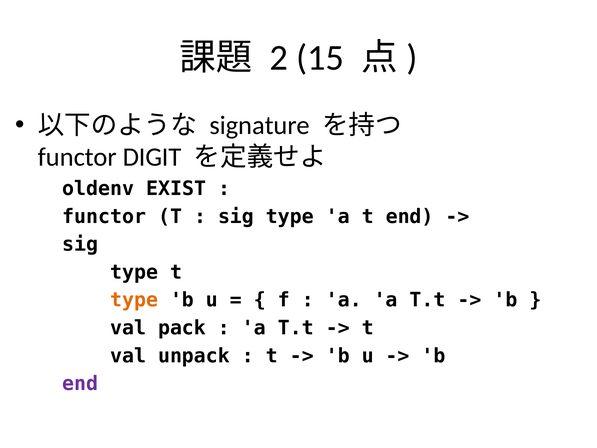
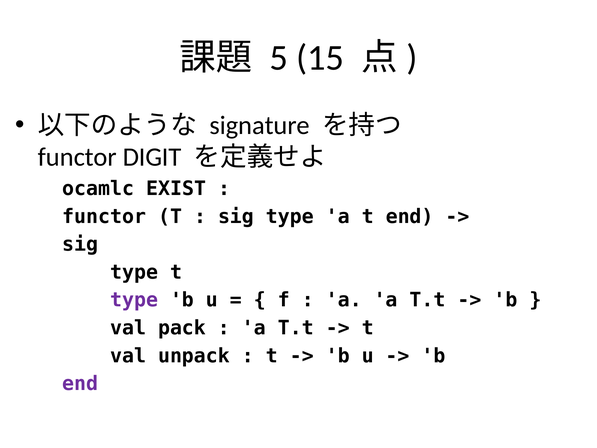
2: 2 -> 5
oldenv: oldenv -> ocamlc
type at (134, 300) colour: orange -> purple
